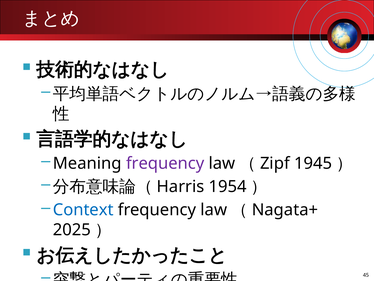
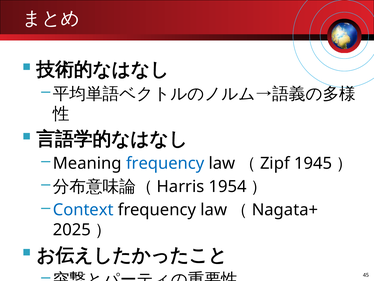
frequency at (165, 163) colour: purple -> blue
